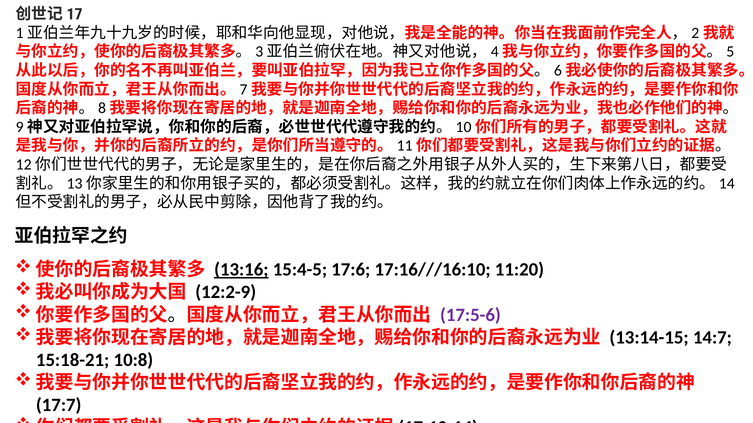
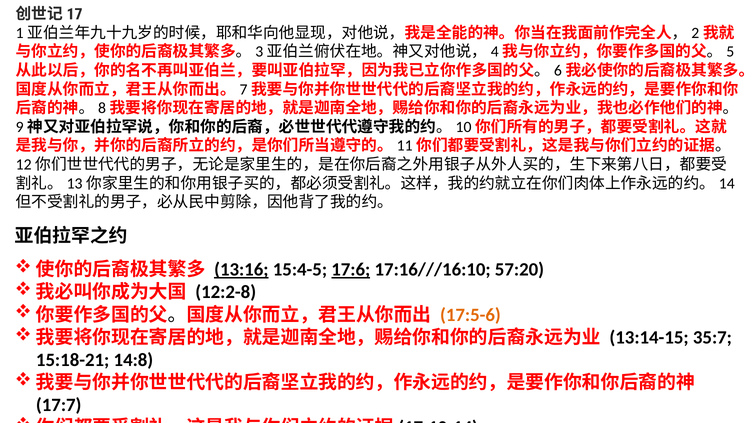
17:6 underline: none -> present
11:20: 11:20 -> 57:20
12:2-9: 12:2-9 -> 12:2-8
17:5-6 colour: purple -> orange
14:7: 14:7 -> 35:7
10:8: 10:8 -> 14:8
